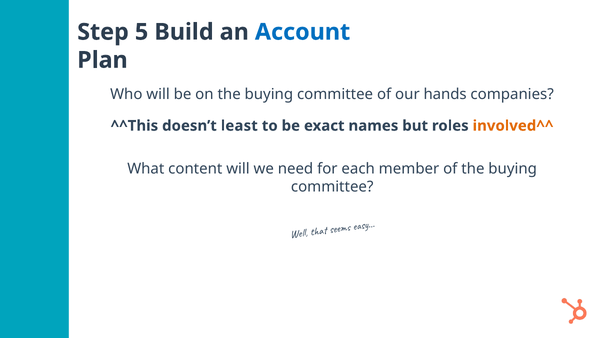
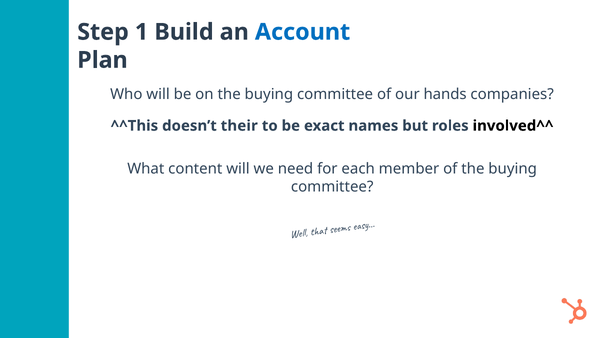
5: 5 -> 1
least: least -> their
involved^^ colour: orange -> black
